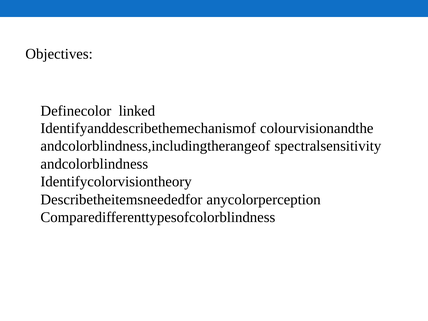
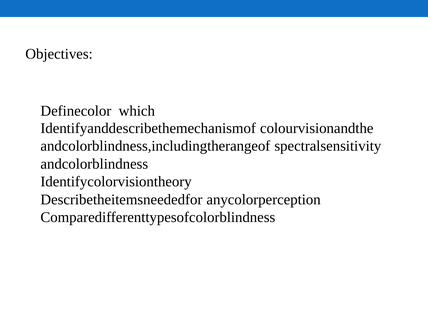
linked: linked -> which
